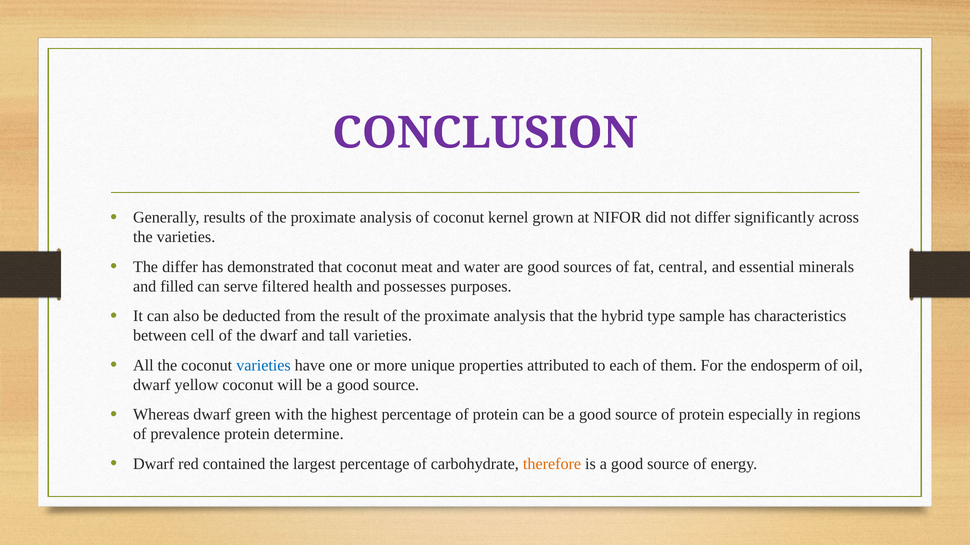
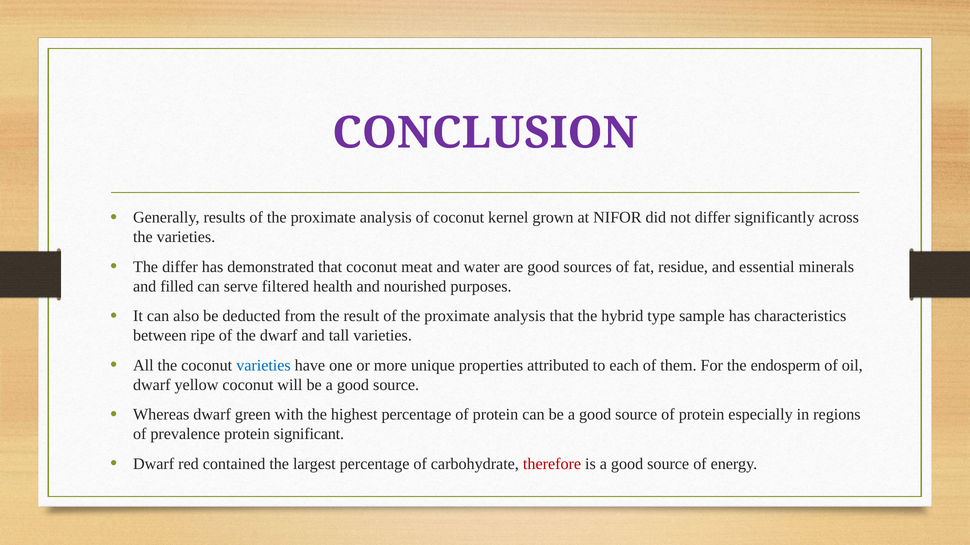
central: central -> residue
possesses: possesses -> nourished
cell: cell -> ripe
determine: determine -> significant
therefore colour: orange -> red
